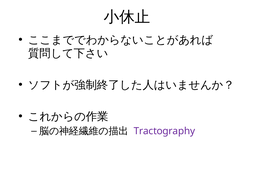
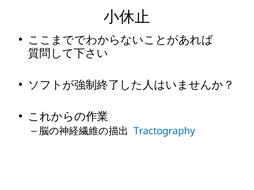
Tractography colour: purple -> blue
